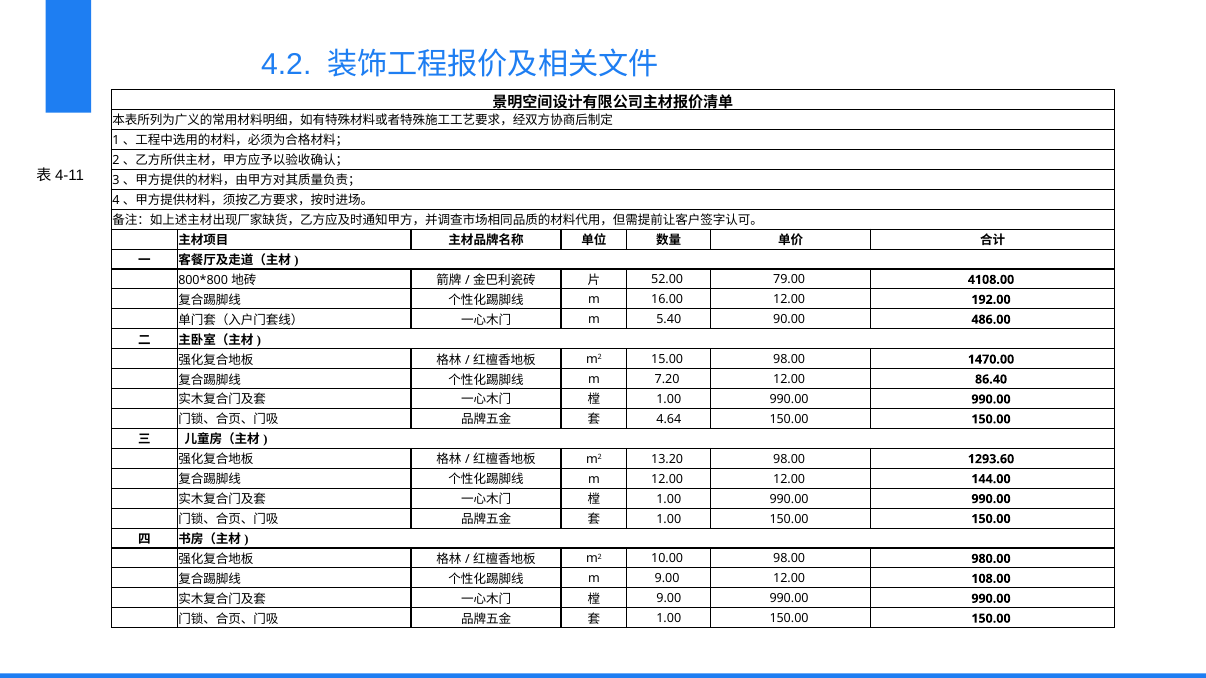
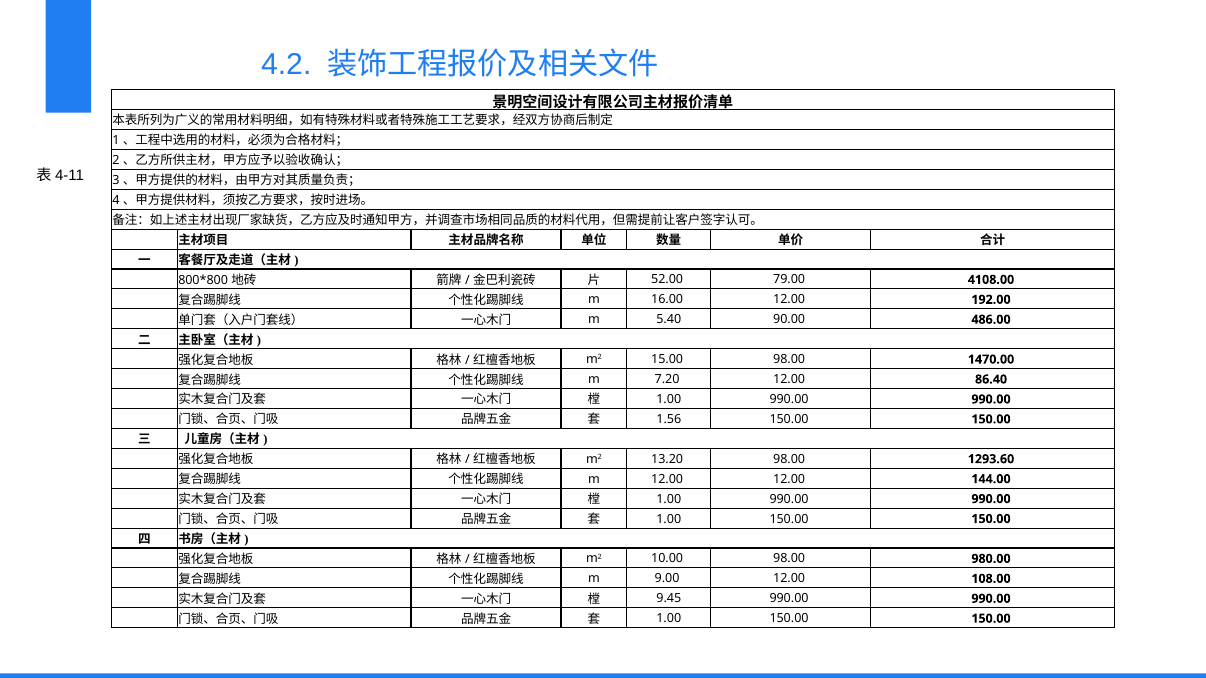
4.64: 4.64 -> 1.56
9.00 at (669, 599): 9.00 -> 9.45
